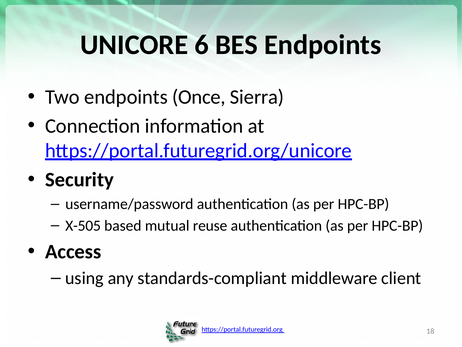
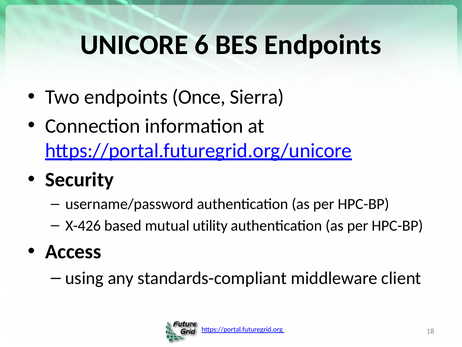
X-505: X-505 -> X-426
reuse: reuse -> utility
